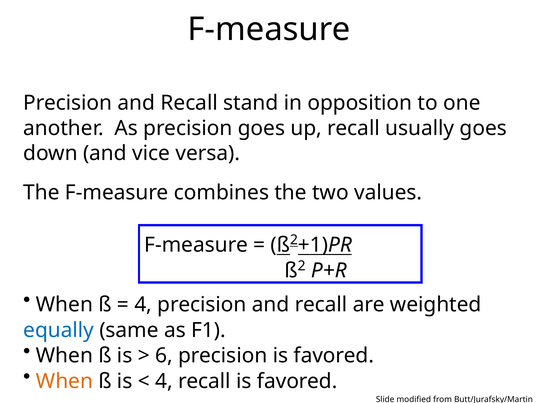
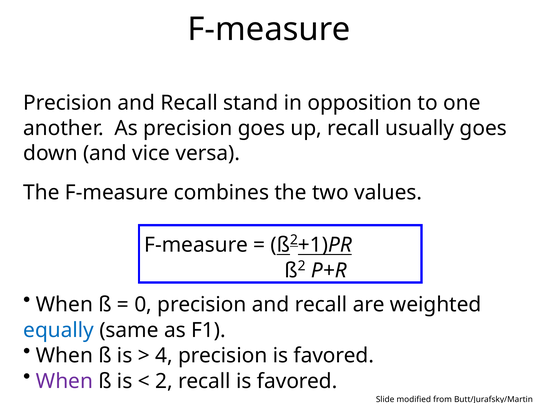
4 at (143, 305): 4 -> 0
6: 6 -> 4
When at (64, 382) colour: orange -> purple
4 at (164, 382): 4 -> 2
